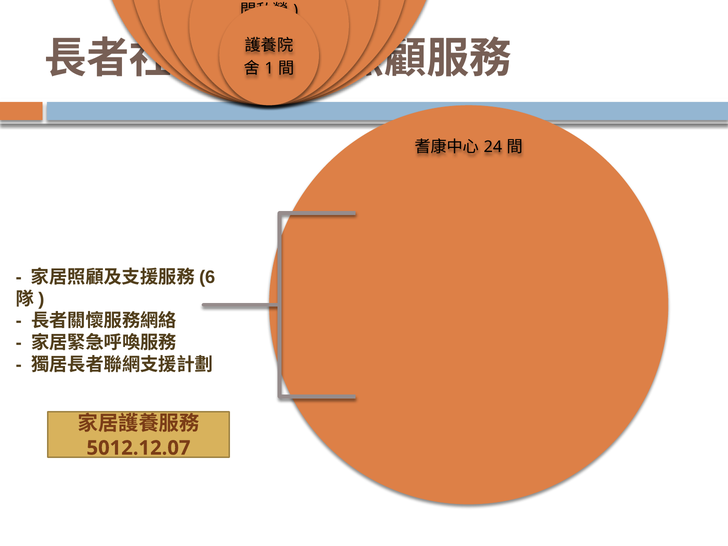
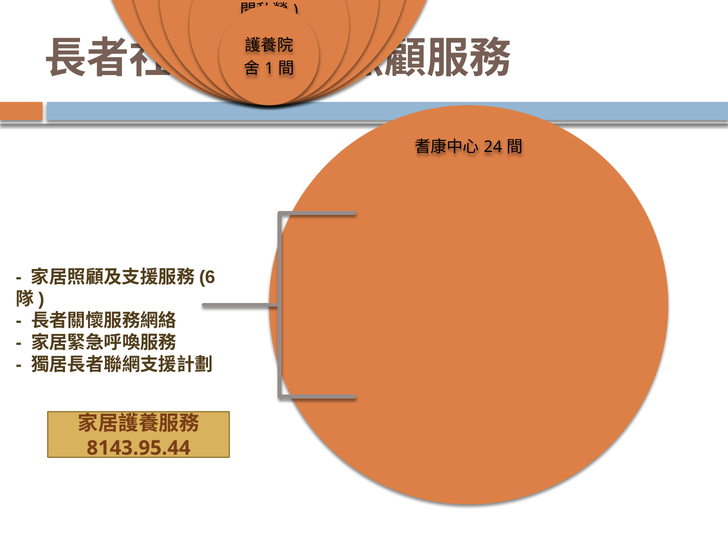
5012.12.07: 5012.12.07 -> 8143.95.44
